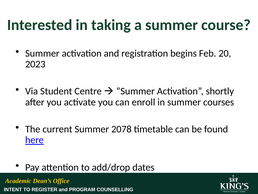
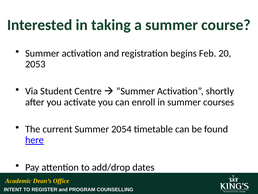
2023: 2023 -> 2053
2078: 2078 -> 2054
